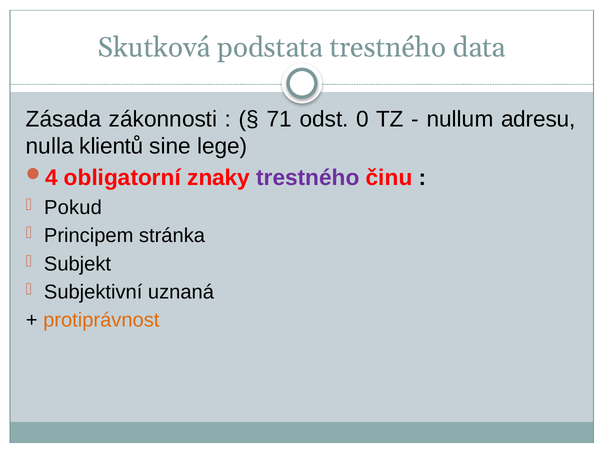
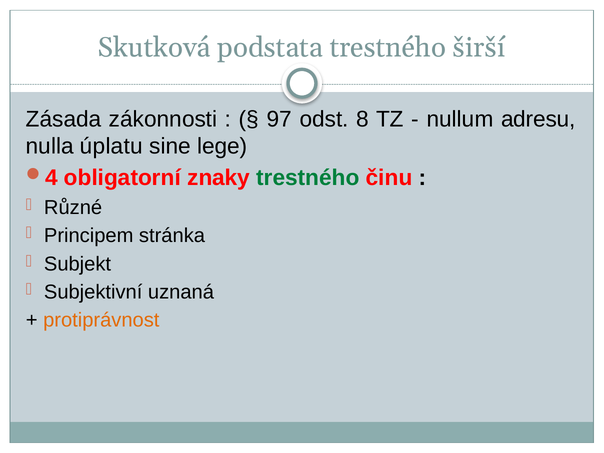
data: data -> širší
71: 71 -> 97
0: 0 -> 8
klientů: klientů -> úplatu
trestného at (308, 178) colour: purple -> green
Pokud: Pokud -> Různé
